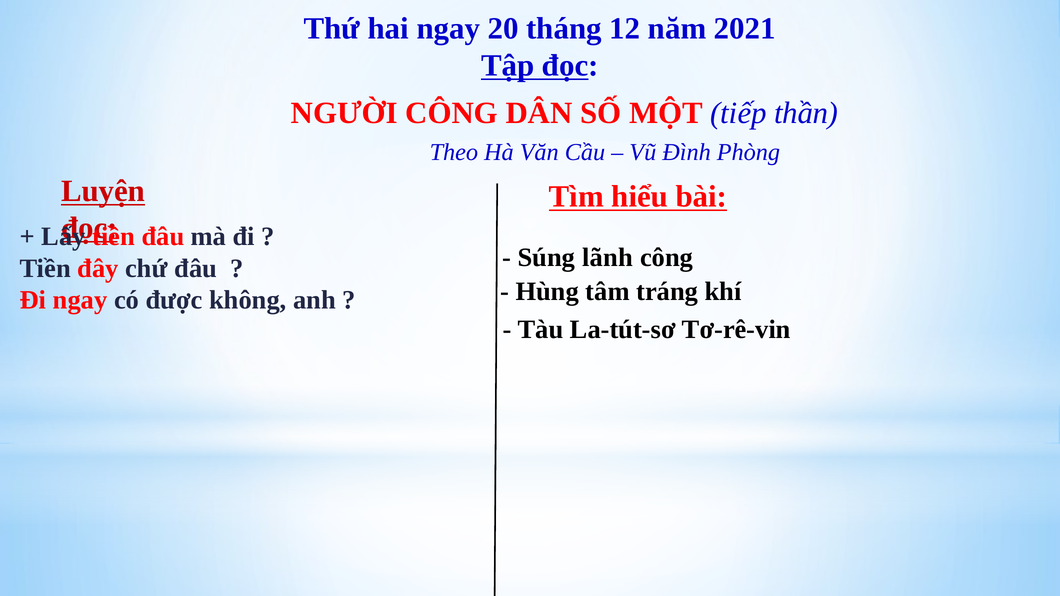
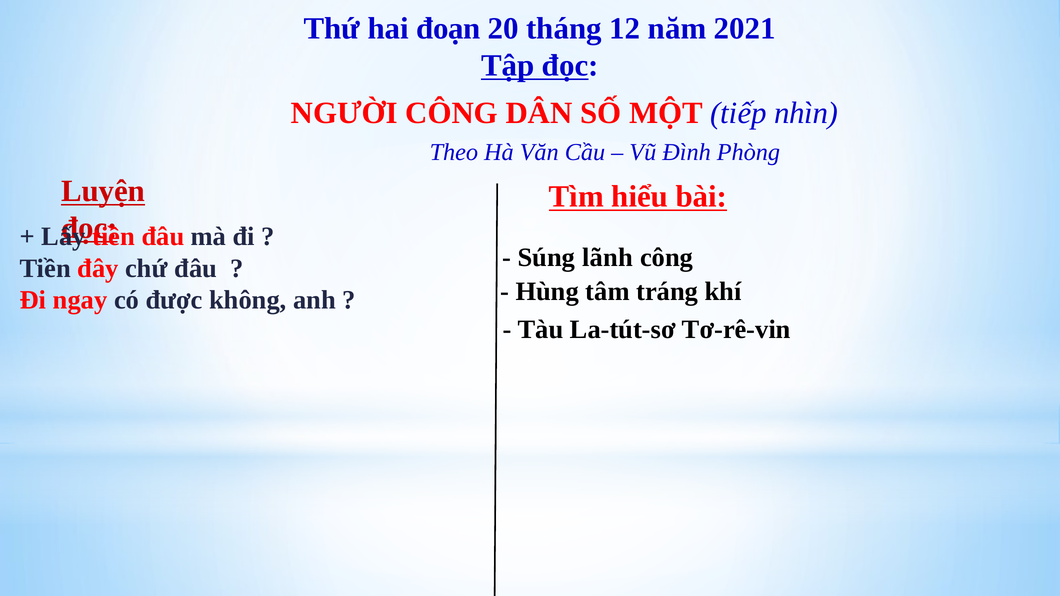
hai ngay: ngay -> đoạn
thần: thần -> nhìn
